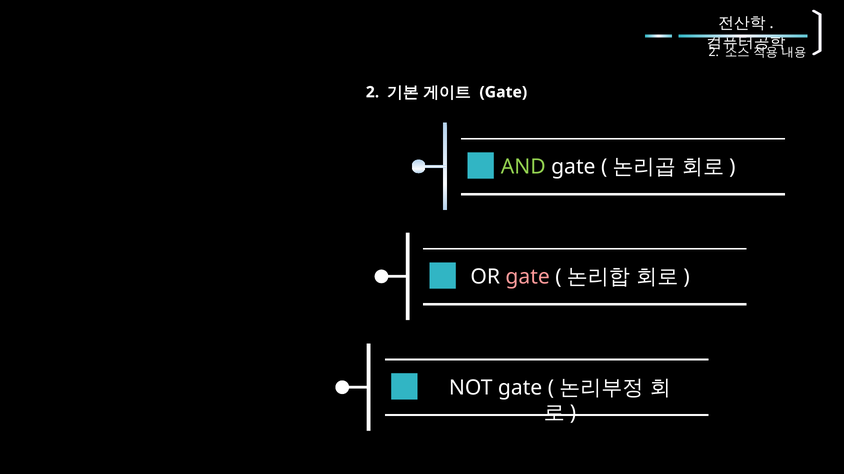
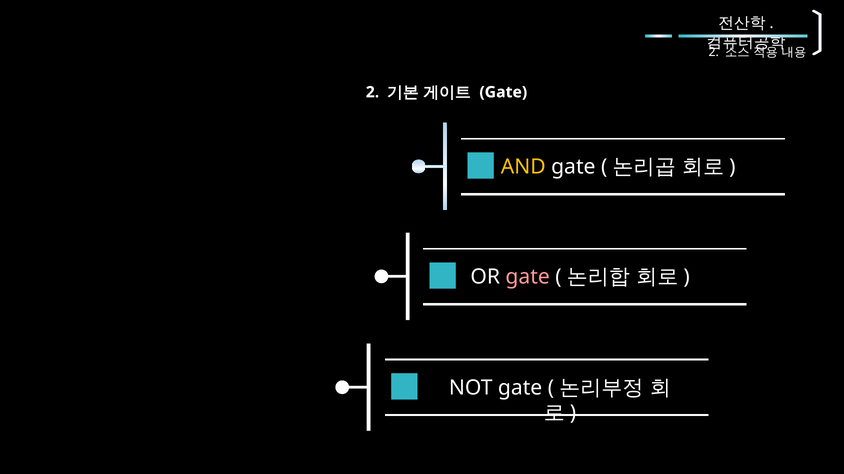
AND colour: light green -> yellow
